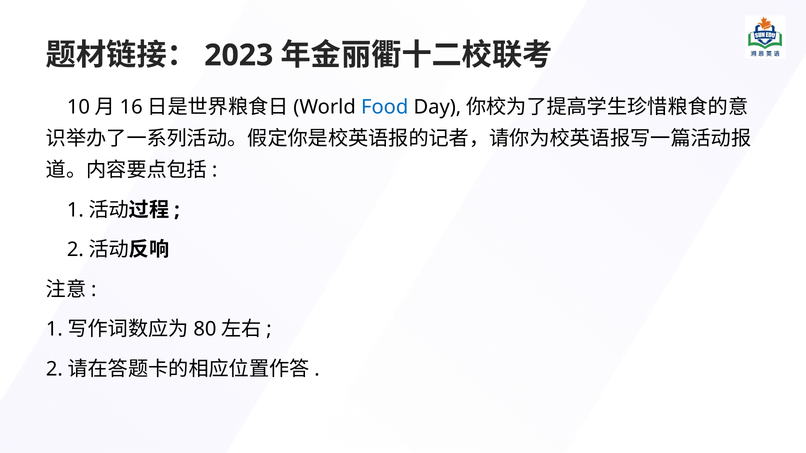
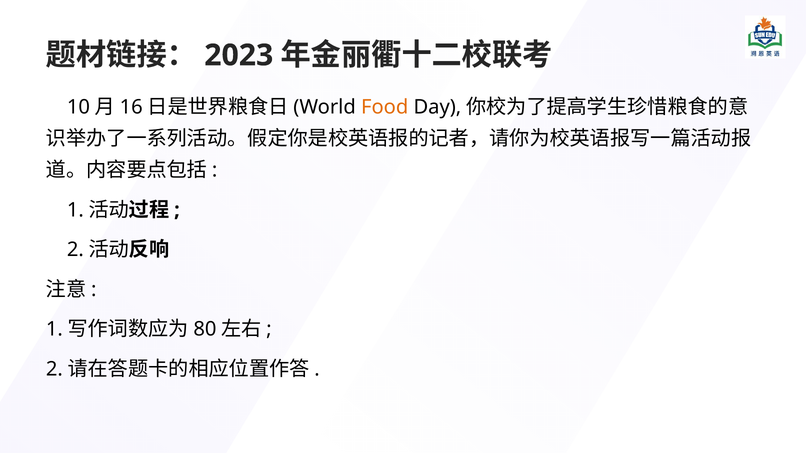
Food colour: blue -> orange
